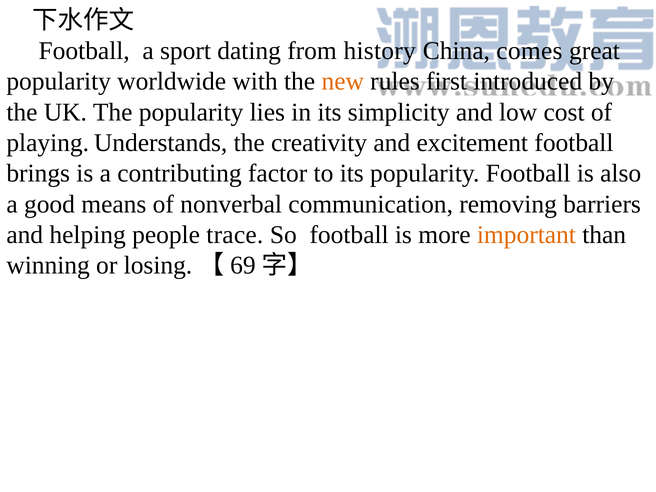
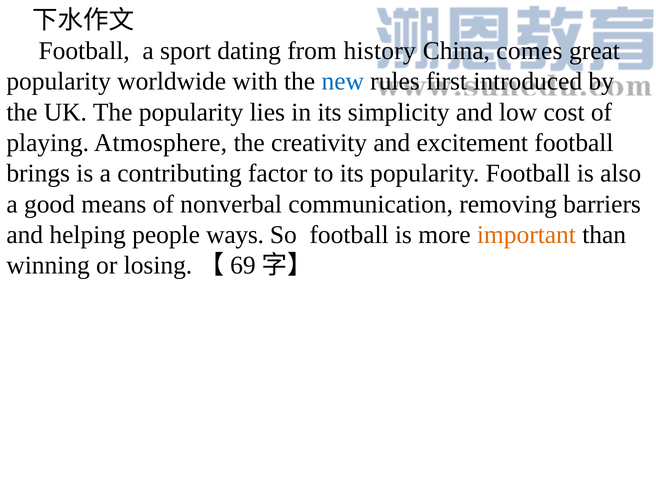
new colour: orange -> blue
Understands: Understands -> Atmosphere
trace: trace -> ways
